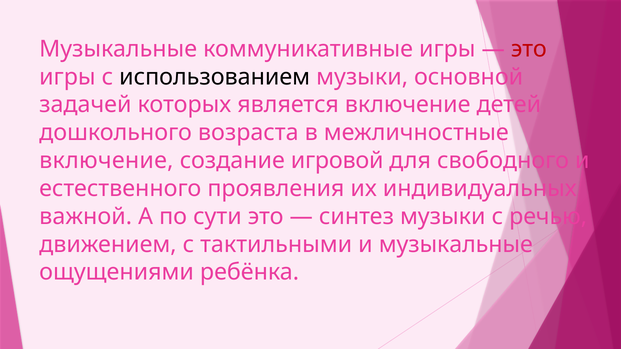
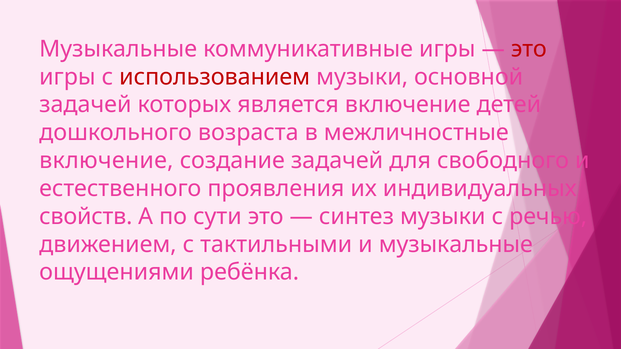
использованием colour: black -> red
создание игровой: игровой -> задачей
важной: важной -> свойств
